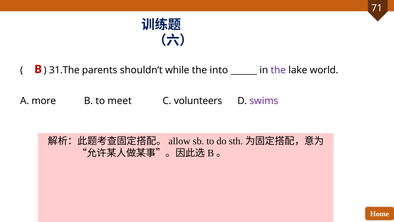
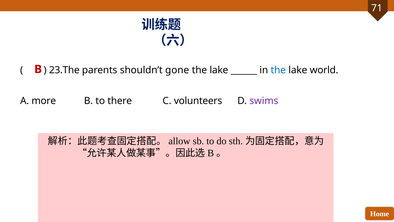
31.The: 31.The -> 23.The
while: while -> gone
into at (219, 70): into -> lake
the at (278, 70) colour: purple -> blue
meet: meet -> there
